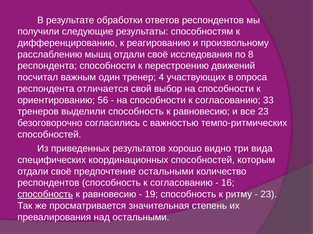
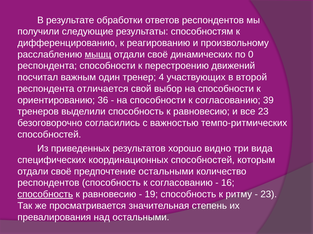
мышц underline: none -> present
исследования: исследования -> динамических
8: 8 -> 0
опроса: опроса -> второй
56: 56 -> 36
33: 33 -> 39
